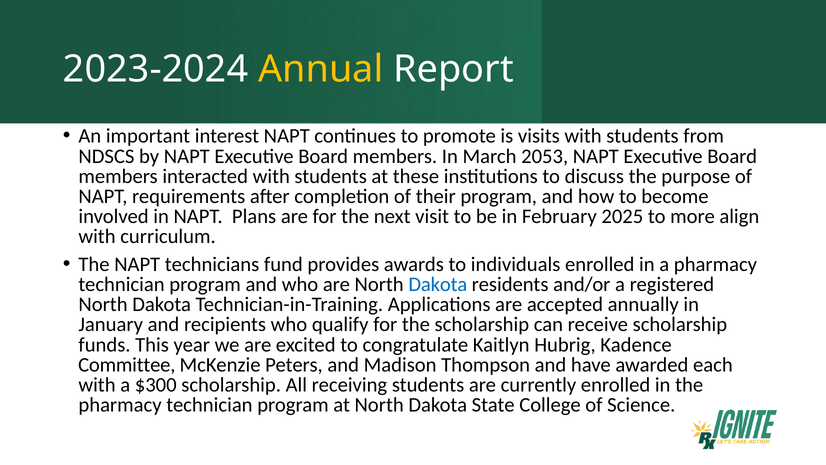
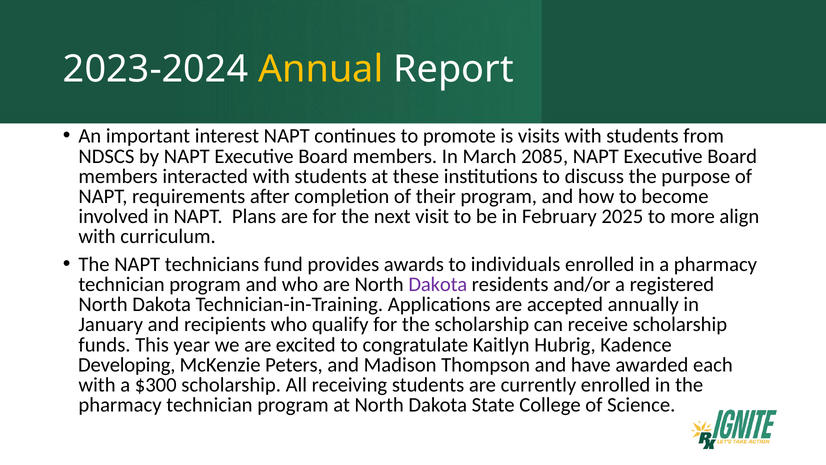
2053: 2053 -> 2085
Dakota at (438, 284) colour: blue -> purple
Committee: Committee -> Developing
